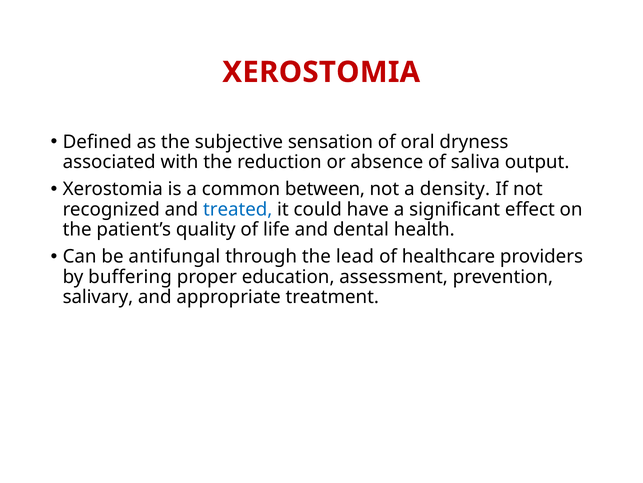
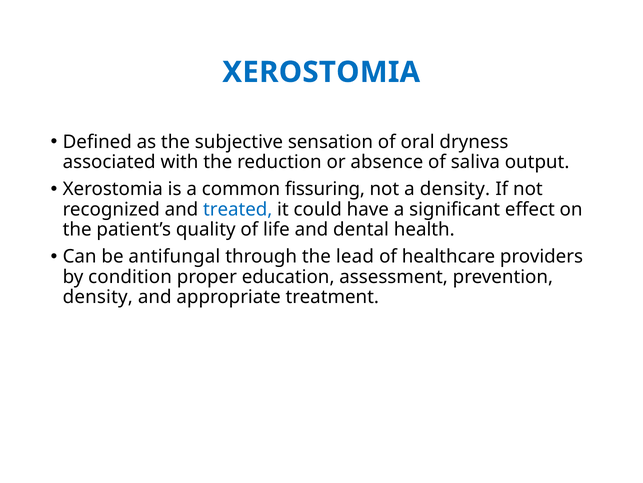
XEROSTOMIA at (321, 72) colour: red -> blue
between: between -> fissuring
buffering: buffering -> condition
salivary at (98, 297): salivary -> density
